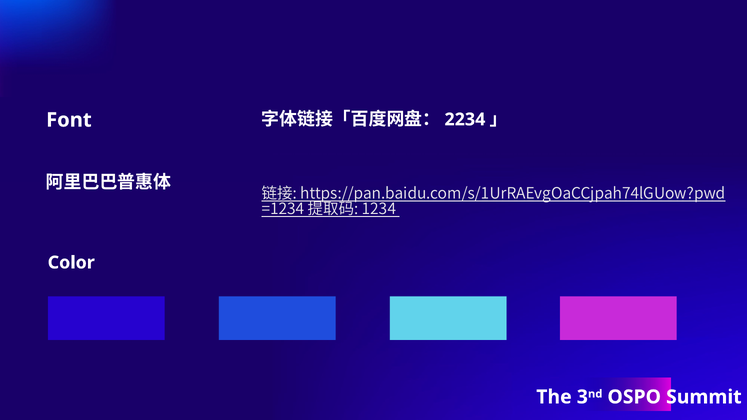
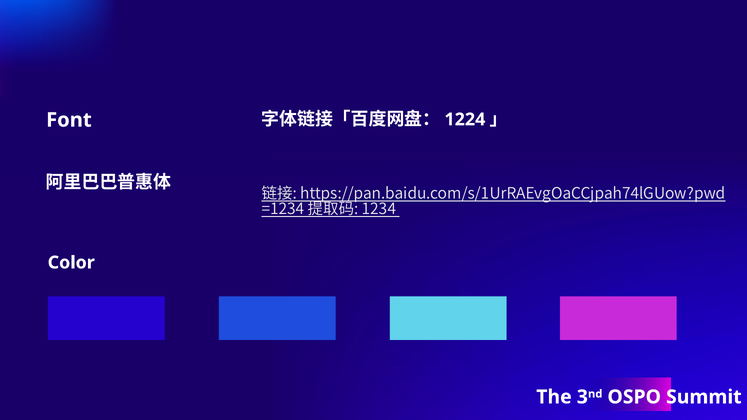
2234: 2234 -> 1224
